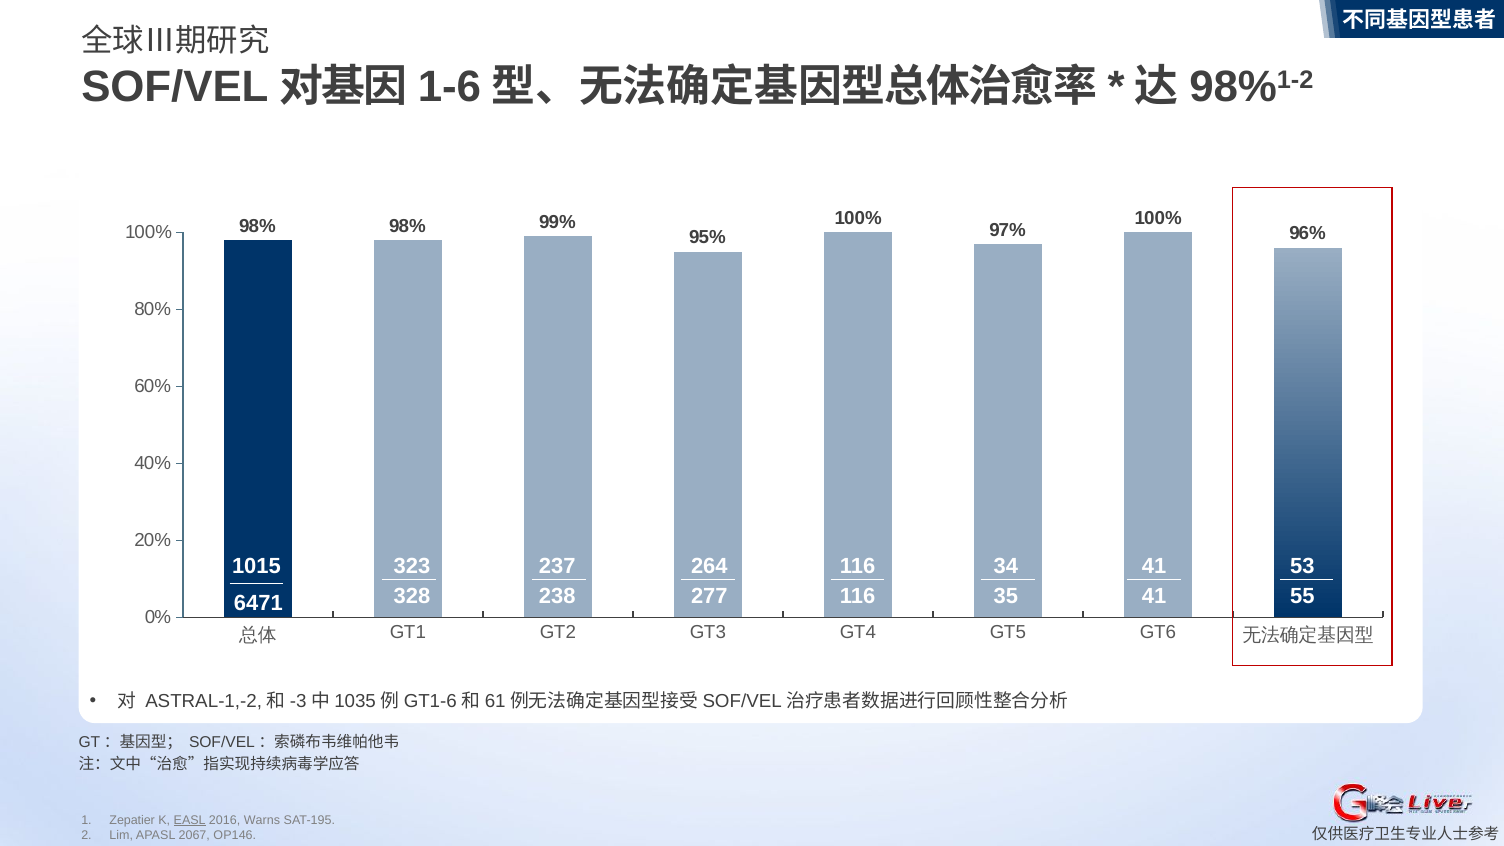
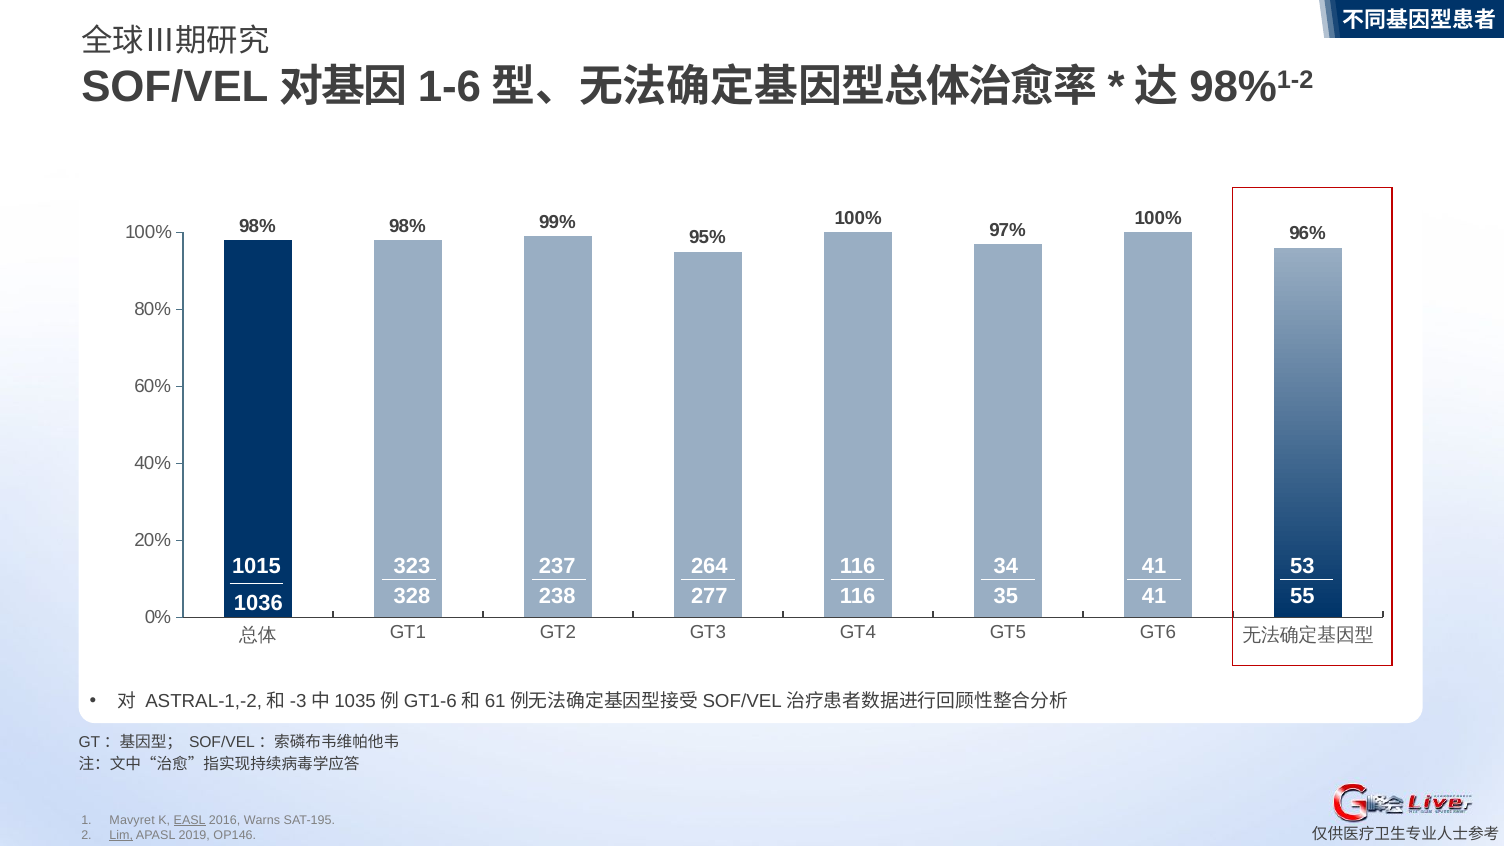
6471: 6471 -> 1036
Zepatier: Zepatier -> Mavyret
Lim underline: none -> present
2067: 2067 -> 2019
